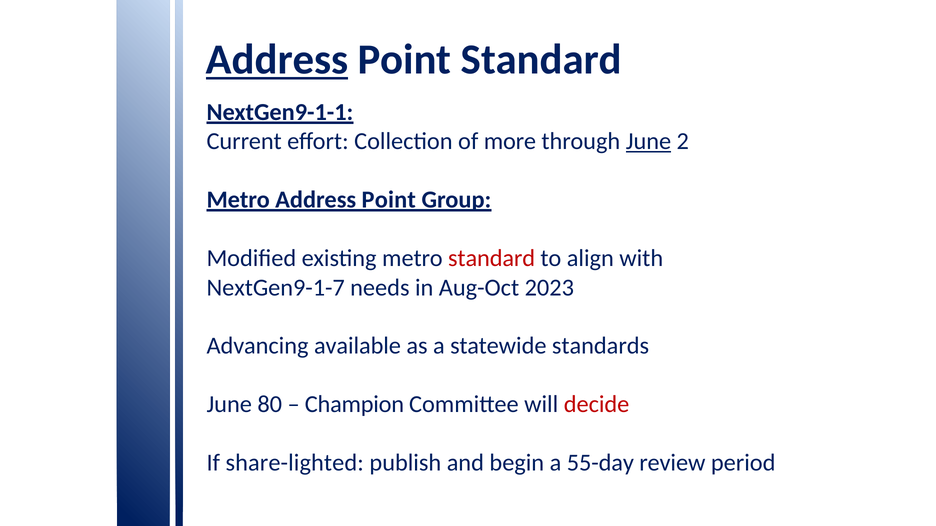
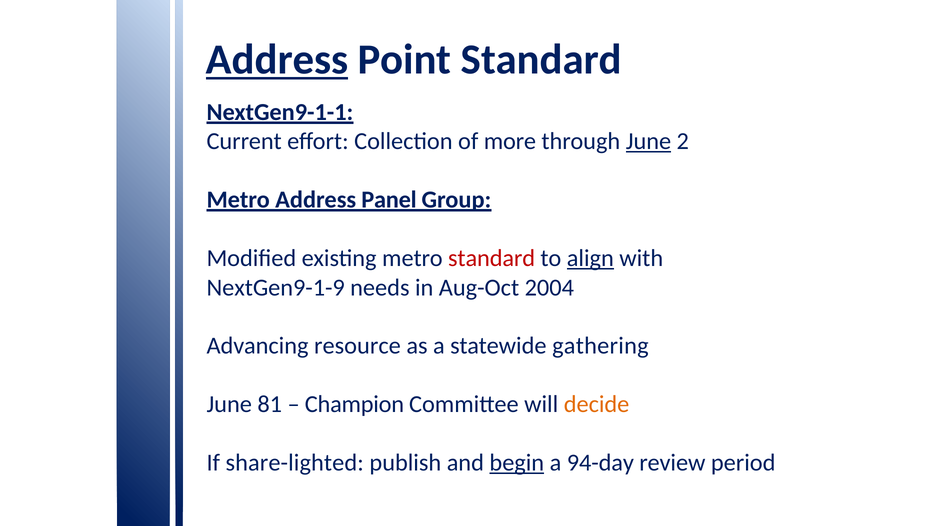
Metro Address Point: Point -> Panel
align underline: none -> present
NextGen9-1-7: NextGen9-1-7 -> NextGen9-1-9
2023: 2023 -> 2004
available: available -> resource
standards: standards -> gathering
80: 80 -> 81
decide colour: red -> orange
begin underline: none -> present
55-day: 55-day -> 94-day
